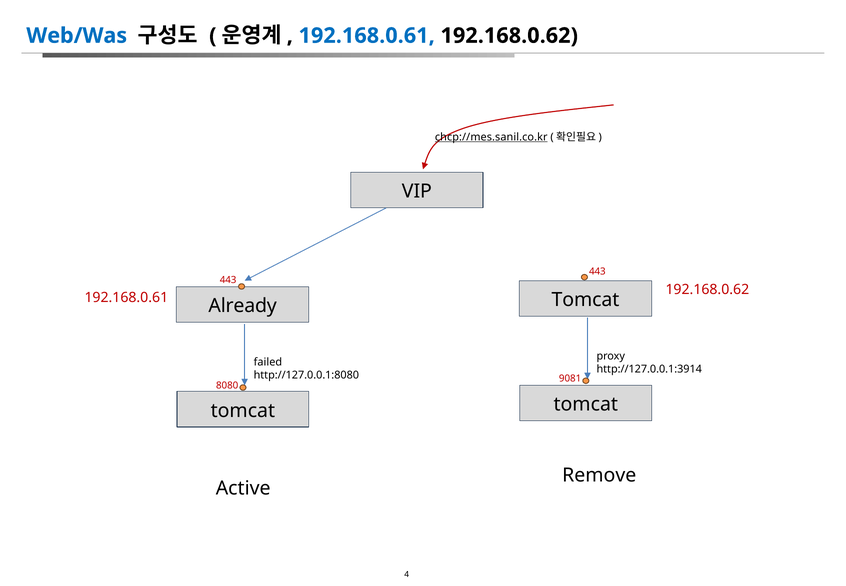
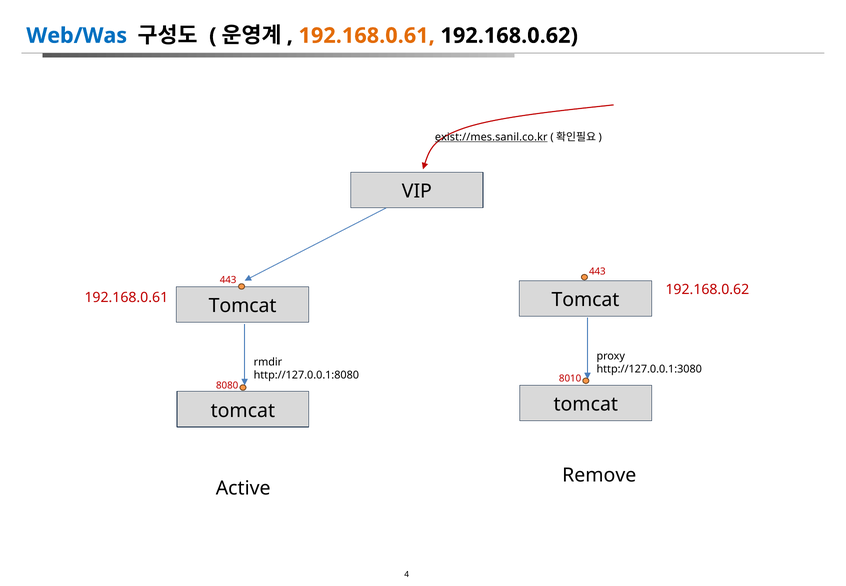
192.168.0.61 at (367, 36) colour: blue -> orange
chcp://mes.sanil.co.kr: chcp://mes.sanil.co.kr -> exist://mes.sanil.co.kr
Already at (243, 306): Already -> Tomcat
failed: failed -> rmdir
http://127.0.0.1:3914: http://127.0.0.1:3914 -> http://127.0.0.1:3080
9081: 9081 -> 8010
